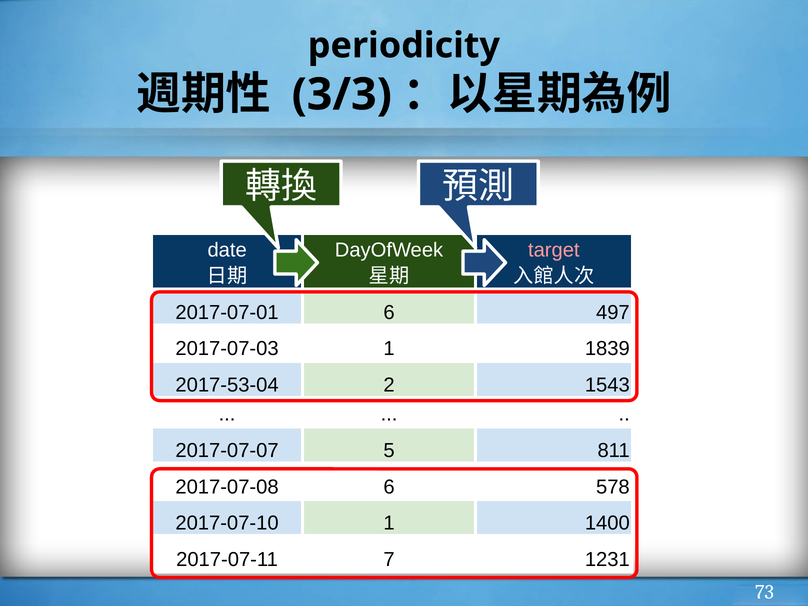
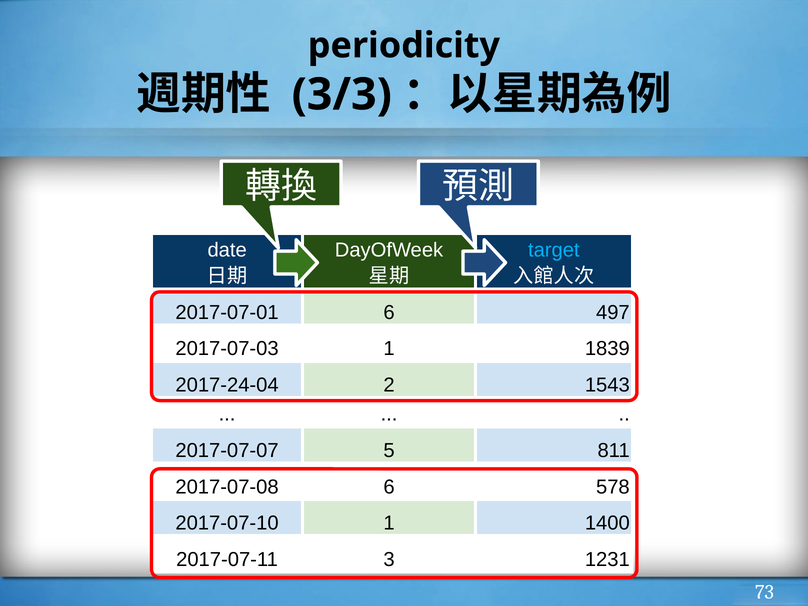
target colour: pink -> light blue
2017-53-04: 2017-53-04 -> 2017-24-04
7: 7 -> 3
